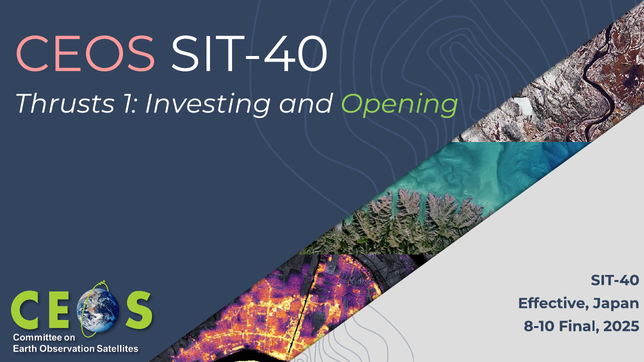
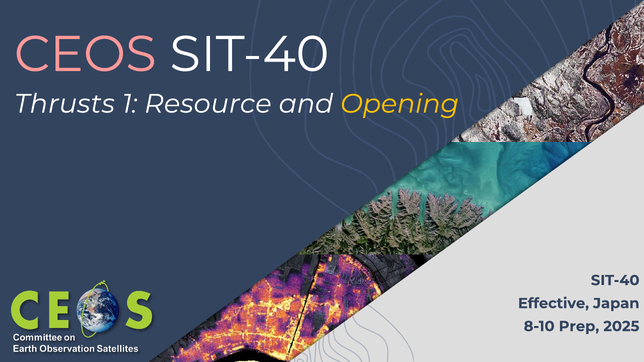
Investing: Investing -> Resource
Opening colour: light green -> yellow
Final: Final -> Prep
